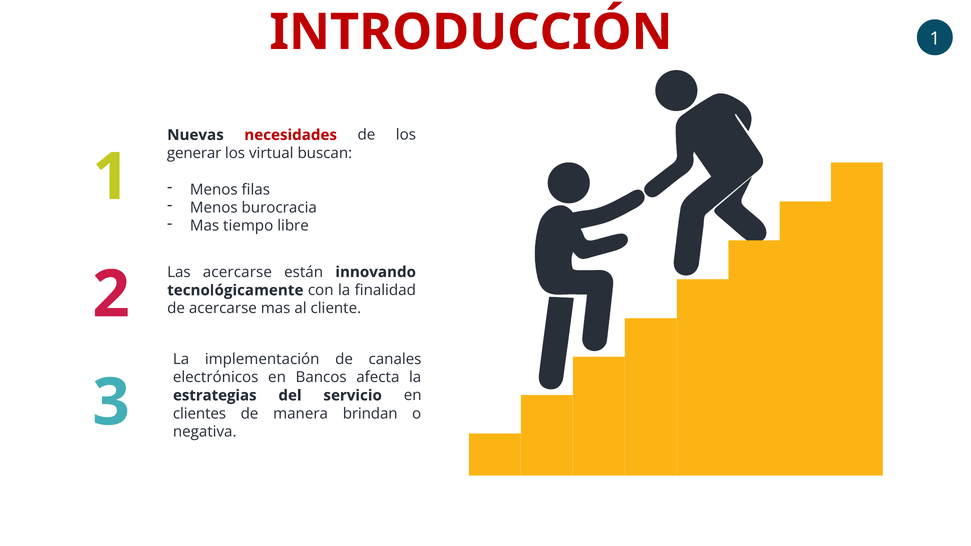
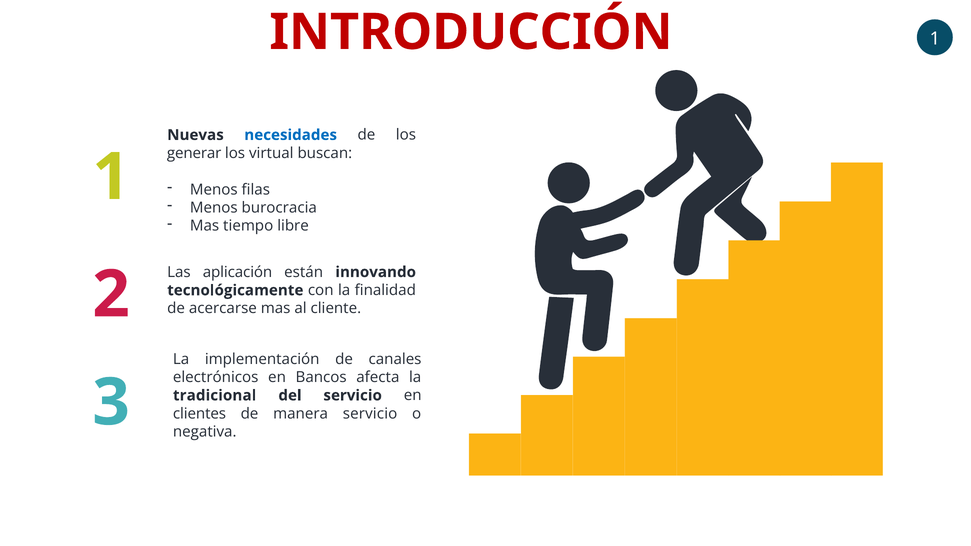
necesidades colour: red -> blue
Las acercarse: acercarse -> aplicación
estrategias: estrategias -> tradicional
manera brindan: brindan -> servicio
